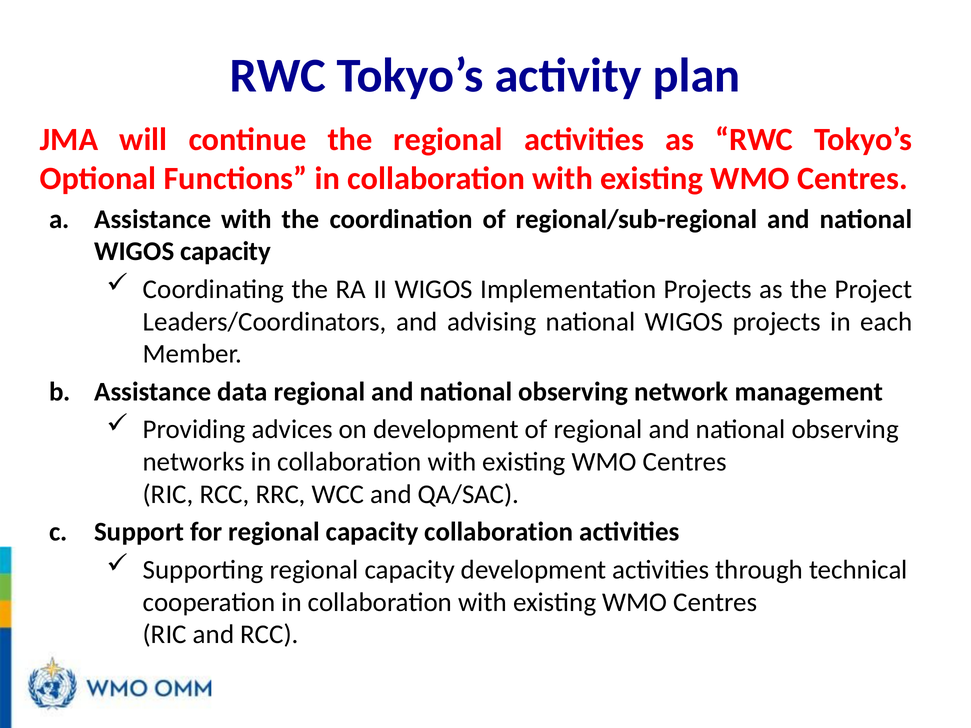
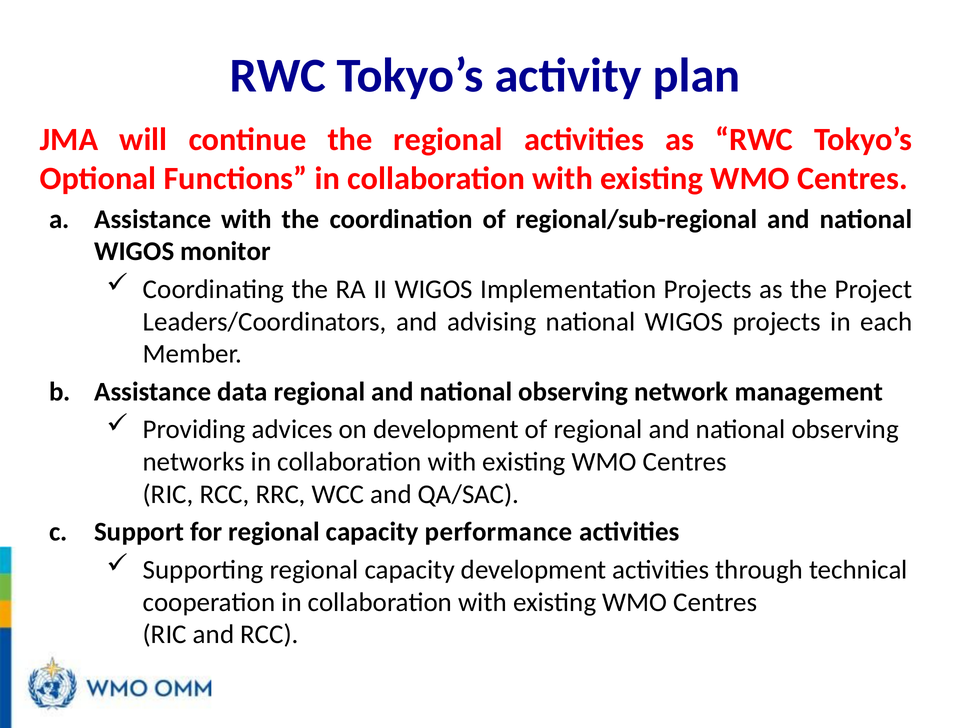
WIGOS capacity: capacity -> monitor
capacity collaboration: collaboration -> performance
